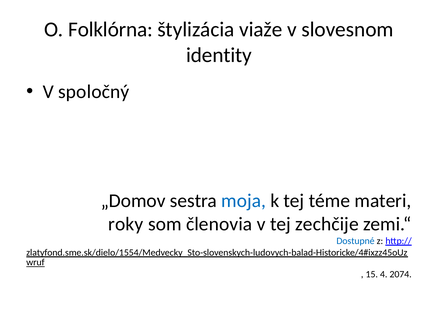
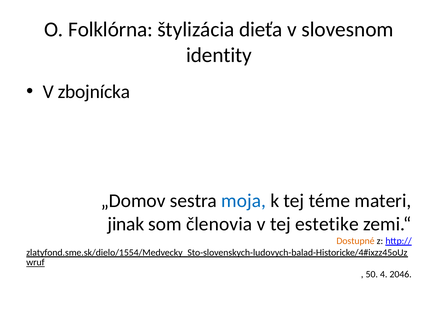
viaže: viaže -> dieťa
spoločný: spoločný -> zbojnícka
roky: roky -> jinak
zechčije: zechčije -> estetike
Dostupné colour: blue -> orange
15: 15 -> 50
2074: 2074 -> 2046
